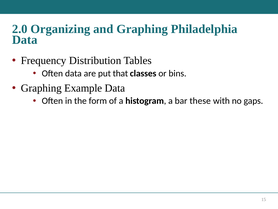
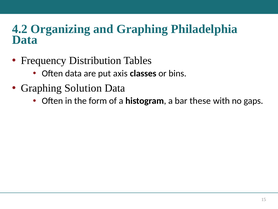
2.0: 2.0 -> 4.2
that: that -> axis
Example: Example -> Solution
